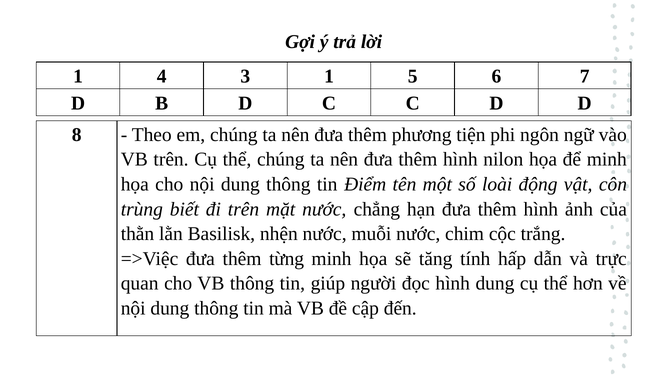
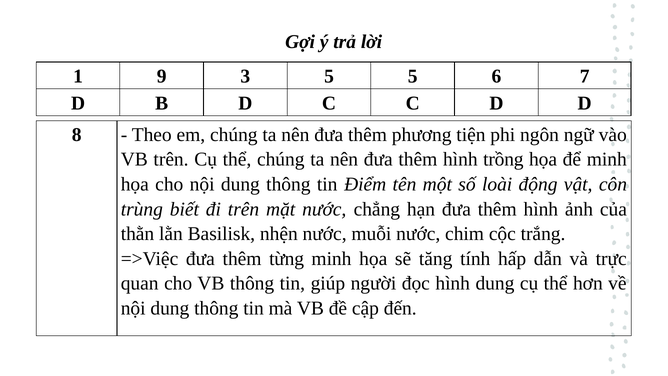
4: 4 -> 9
3 1: 1 -> 5
nilon: nilon -> trồng
